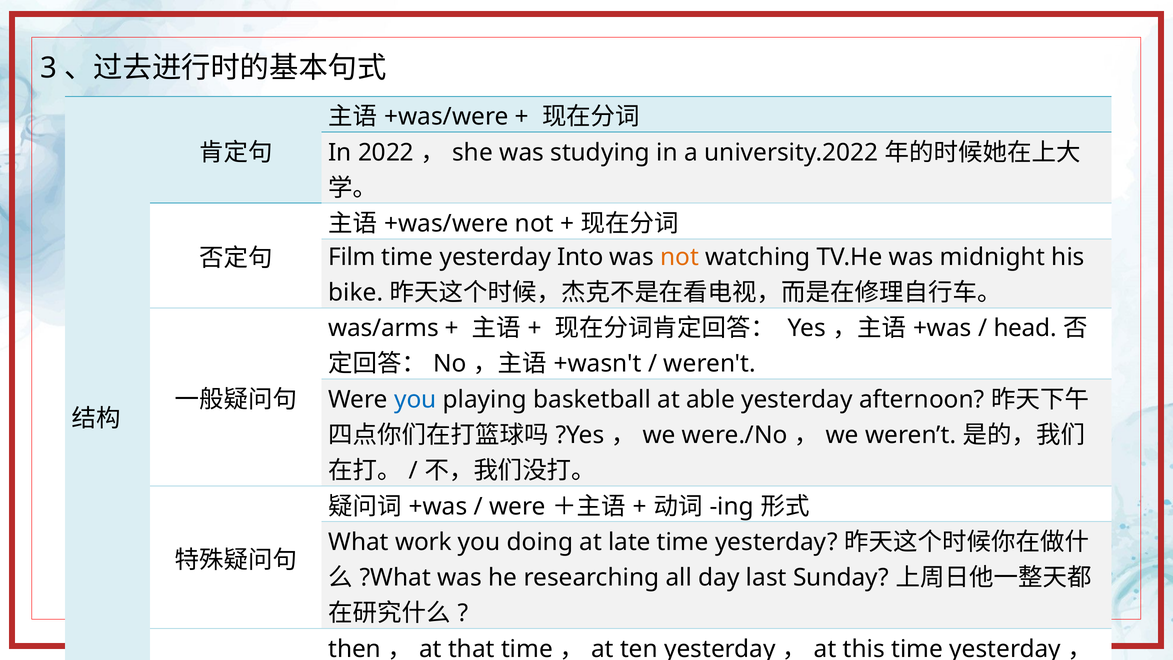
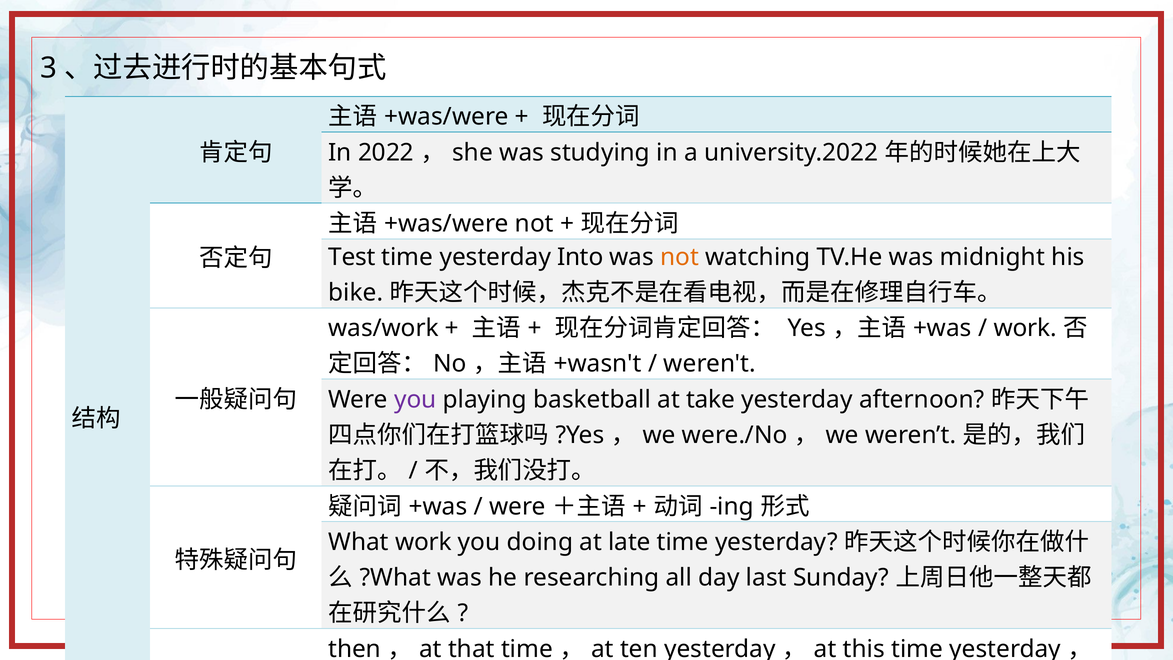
Film: Film -> Test
was/arms: was/arms -> was/work
head at (1025, 328): head -> work
you at (415, 399) colour: blue -> purple
able: able -> take
